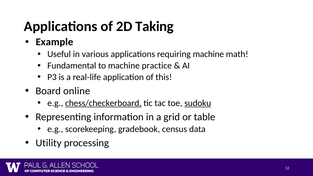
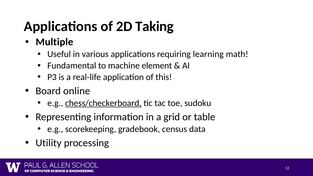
Example: Example -> Multiple
requiring machine: machine -> learning
practice: practice -> element
sudoku underline: present -> none
